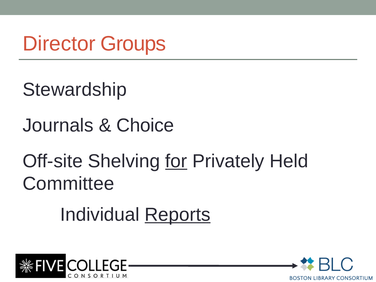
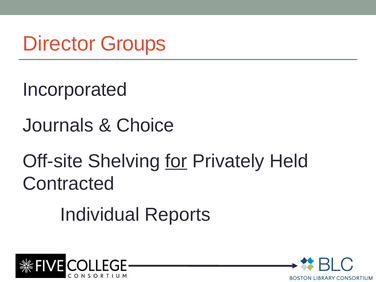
Stewardship: Stewardship -> Incorporated
Committee: Committee -> Contracted
Reports underline: present -> none
